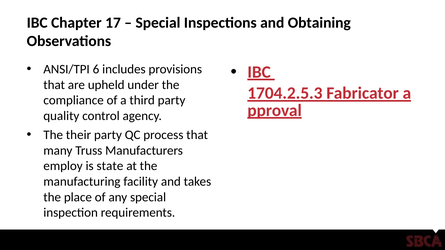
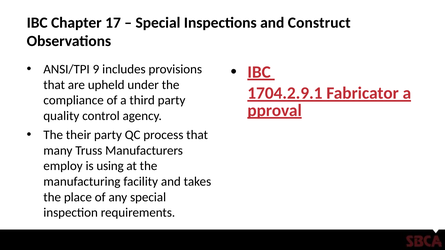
Obtaining: Obtaining -> Construct
6: 6 -> 9
1704.2.5.3: 1704.2.5.3 -> 1704.2.9.1
state: state -> using
